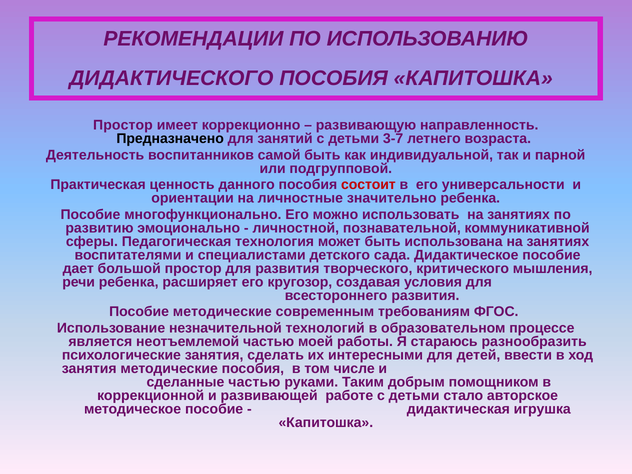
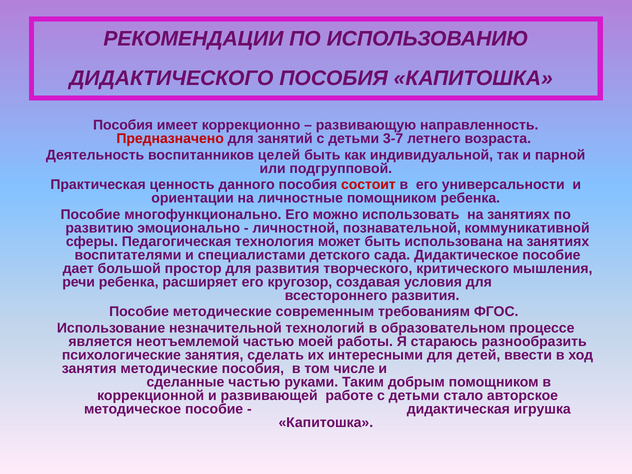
Простор at (123, 125): Простор -> Пособия
Предназначено colour: black -> red
самой: самой -> целей
личностные значительно: значительно -> помощником
